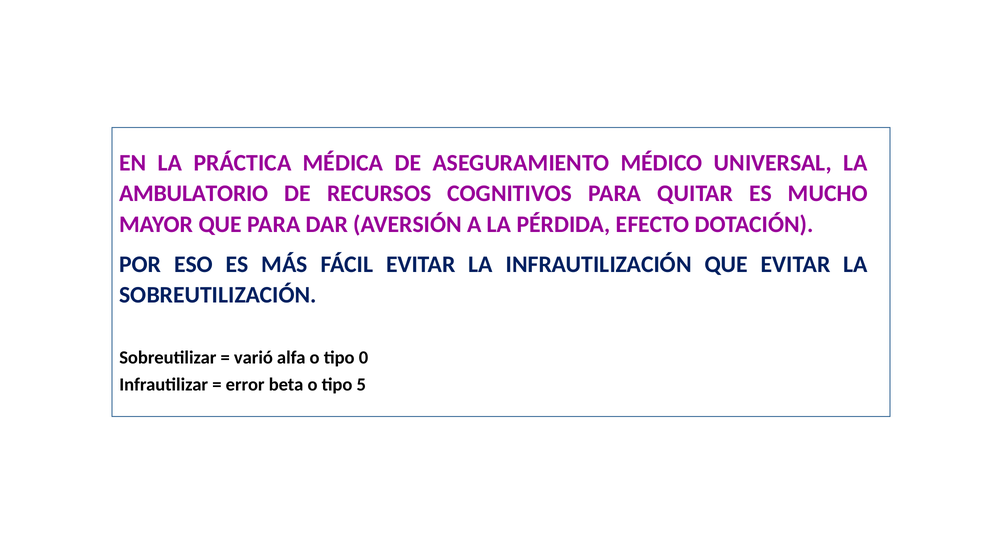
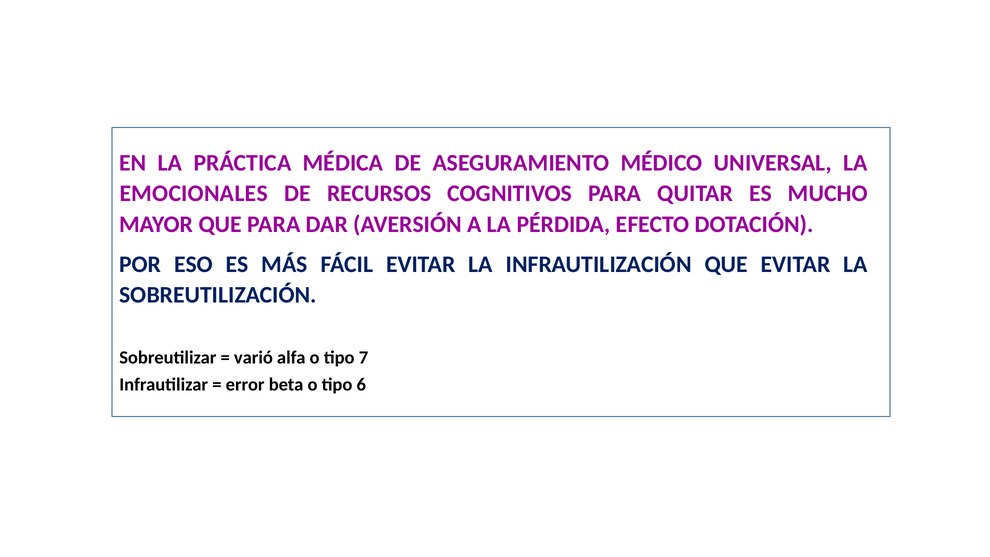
AMBULATORIO: AMBULATORIO -> EMOCIONALES
0: 0 -> 7
5: 5 -> 6
